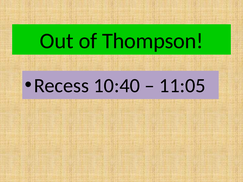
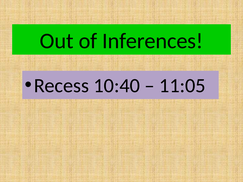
Thompson: Thompson -> Inferences
